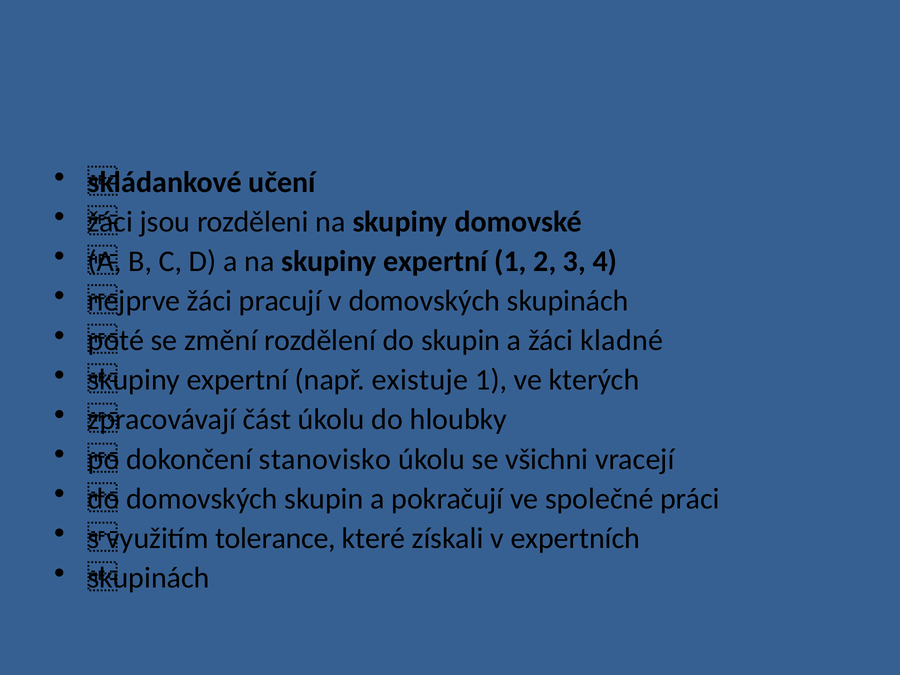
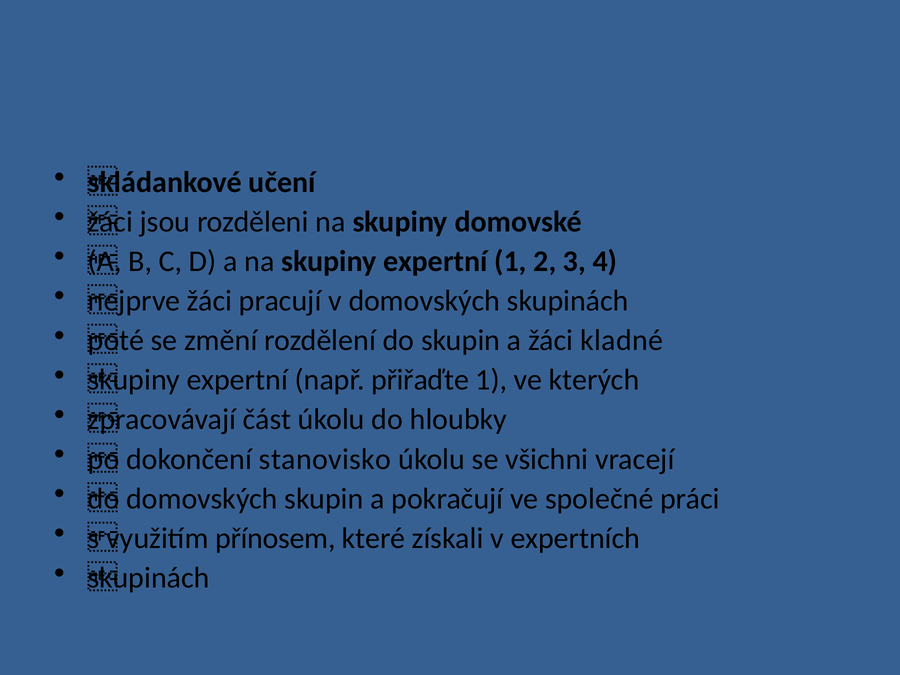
existuje: existuje -> přiřaďte
tolerance: tolerance -> přínosem
